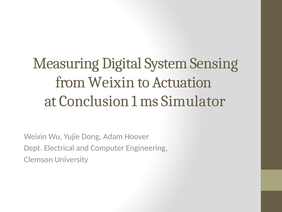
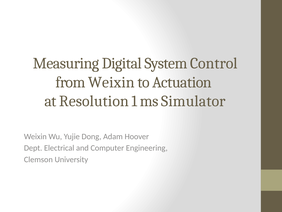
Sensing: Sensing -> Control
Conclusion: Conclusion -> Resolution
